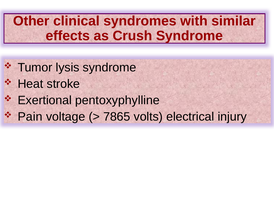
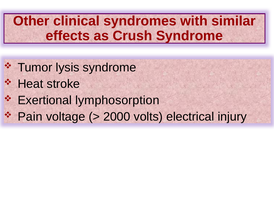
pentoxyphylline: pentoxyphylline -> lymphosorption
7865: 7865 -> 2000
